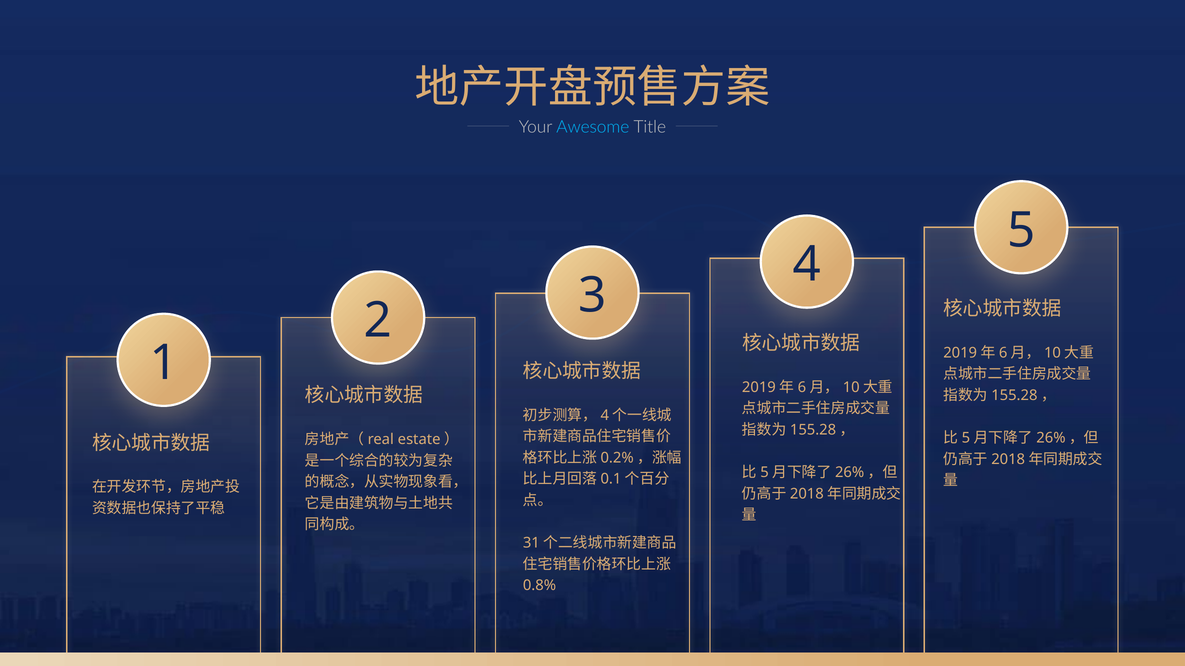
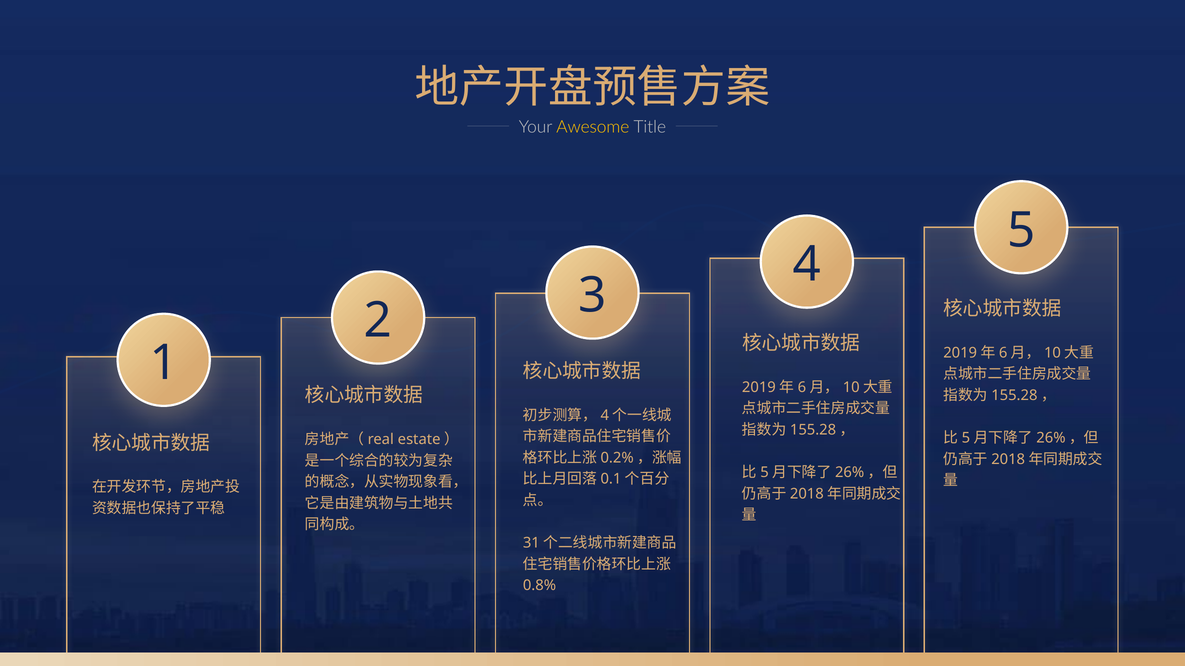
Awesome colour: light blue -> yellow
